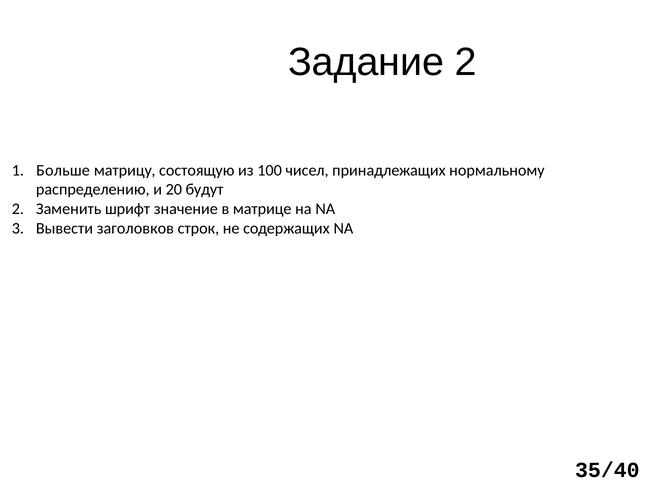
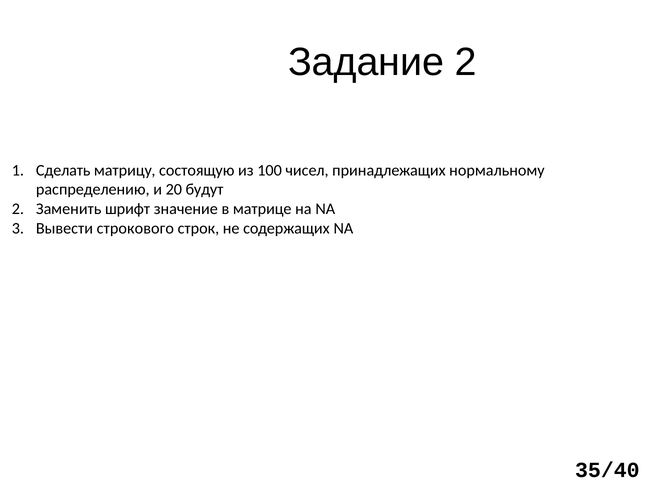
Больше: Больше -> Сделать
заголовков: заголовков -> строкового
